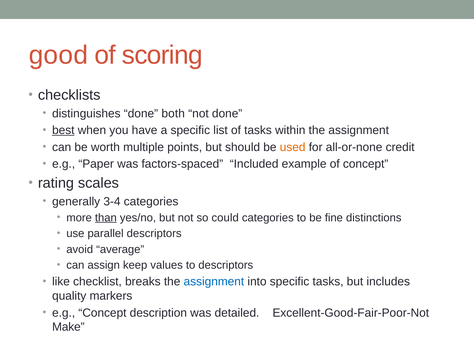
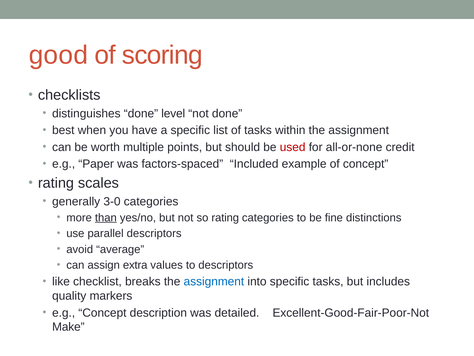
both: both -> level
best underline: present -> none
used colour: orange -> red
3-4: 3-4 -> 3-0
so could: could -> rating
keep: keep -> extra
